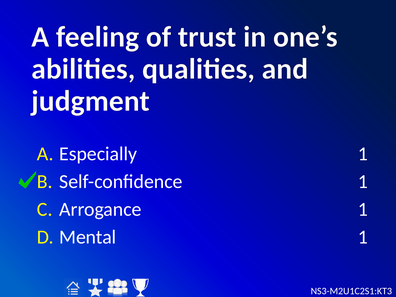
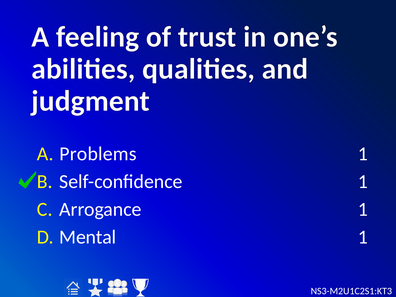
Especially: Especially -> Problems
